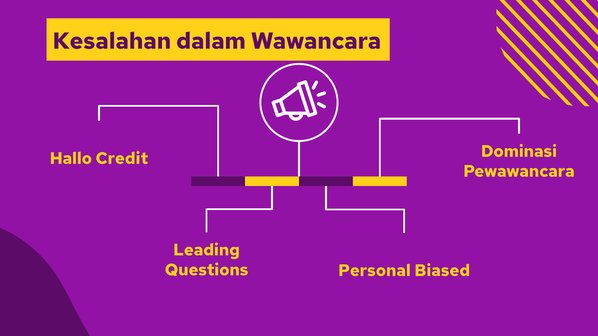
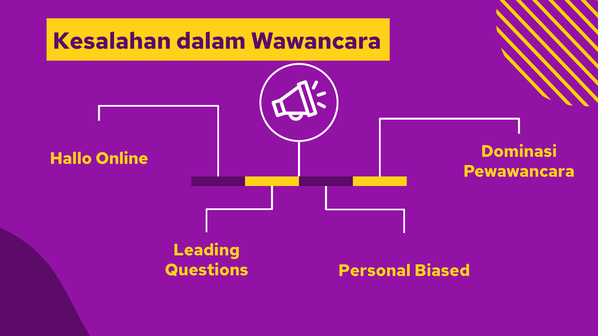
Credit: Credit -> Online
